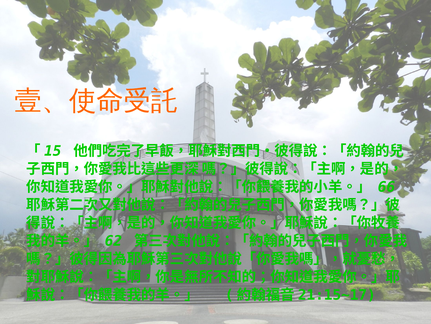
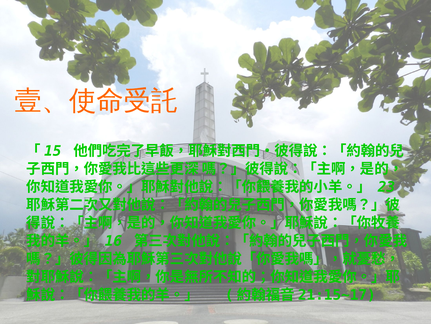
66: 66 -> 23
62: 62 -> 16
